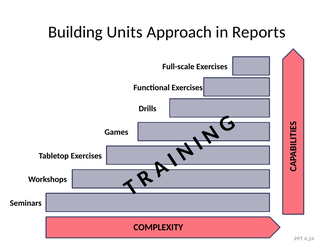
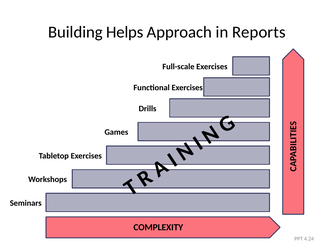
Units: Units -> Helps
